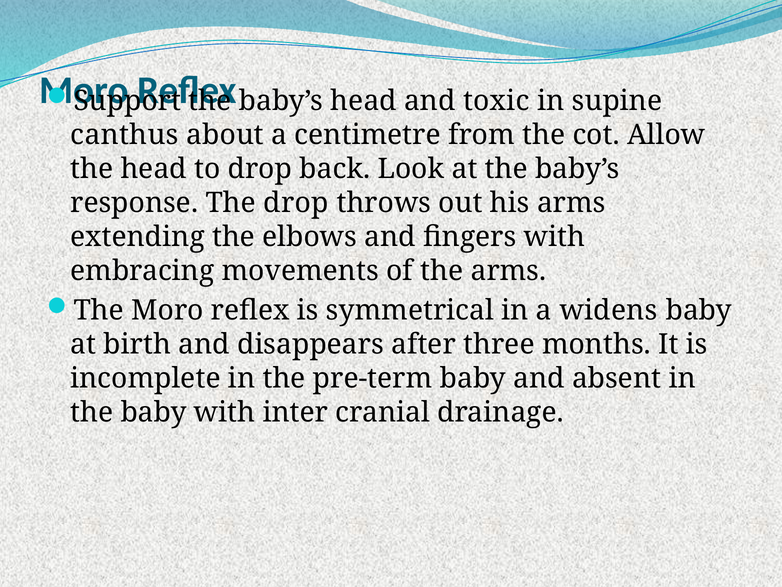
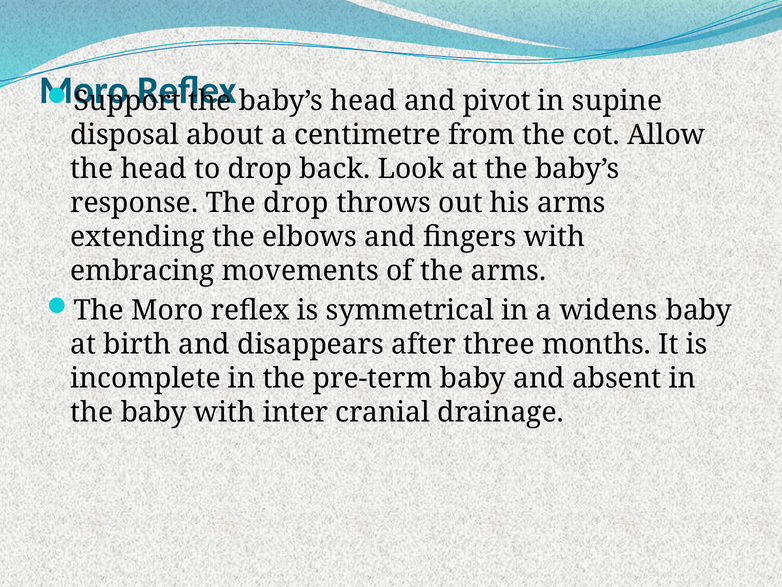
toxic: toxic -> pivot
canthus: canthus -> disposal
